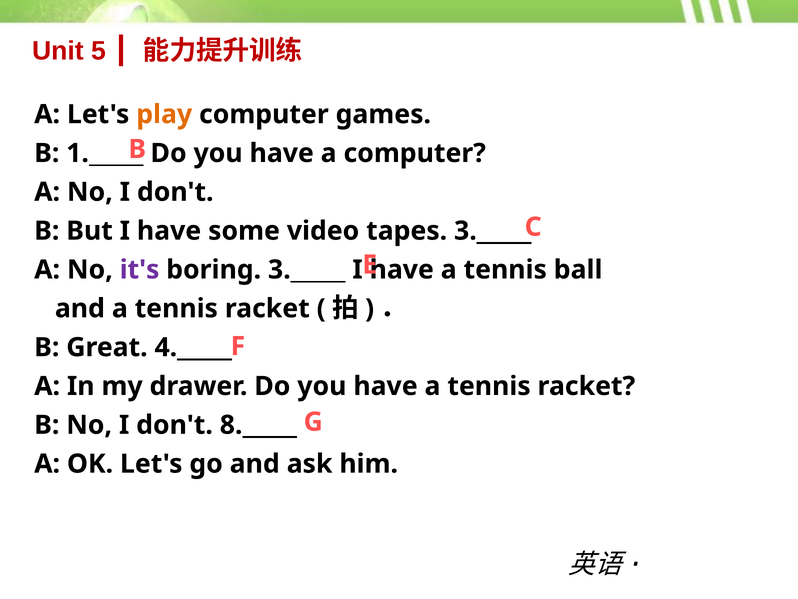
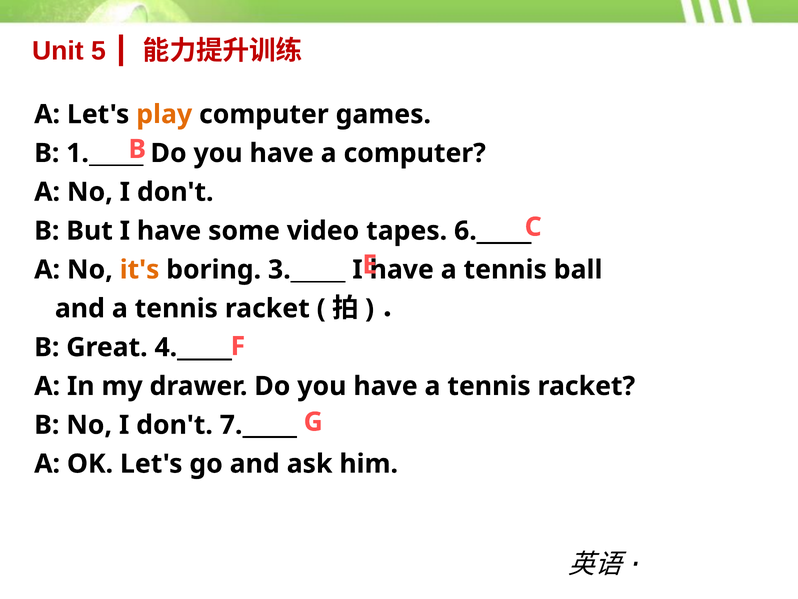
tapes 3._____: 3._____ -> 6._____
it's colour: purple -> orange
8._____: 8._____ -> 7._____
